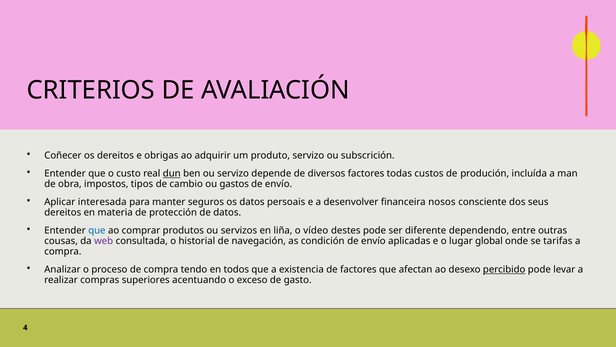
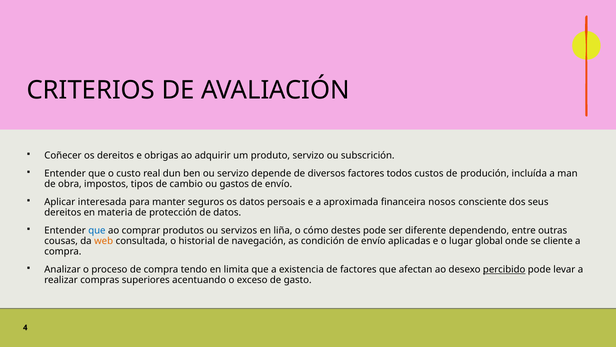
dun underline: present -> none
todas: todas -> todos
desenvolver: desenvolver -> aproximada
vídeo: vídeo -> cómo
web colour: purple -> orange
tarifas: tarifas -> cliente
todos: todos -> limita
